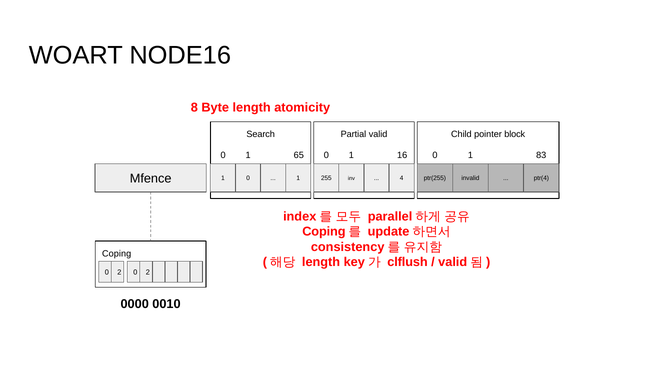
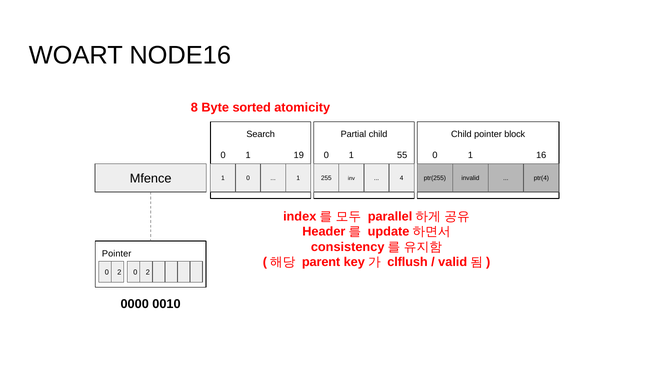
Byte length: length -> sorted
Partial valid: valid -> child
65: 65 -> 19
16: 16 -> 55
83: 83 -> 16
Coping at (324, 232): Coping -> Header
Coping at (117, 254): Coping -> Pointer
length at (321, 262): length -> parent
